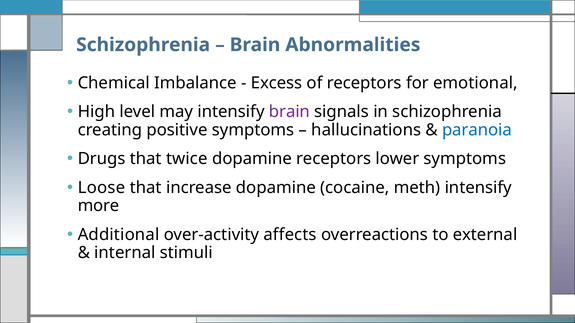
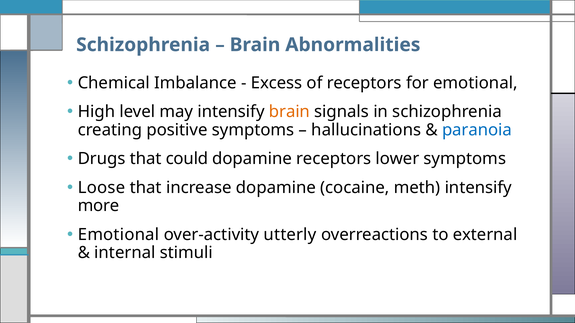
brain at (289, 112) colour: purple -> orange
twice: twice -> could
Additional at (119, 235): Additional -> Emotional
affects: affects -> utterly
